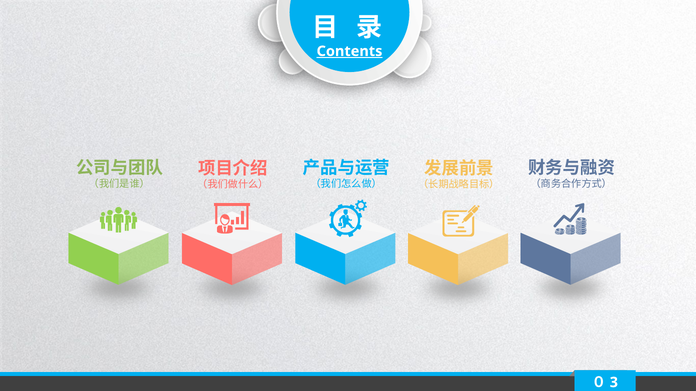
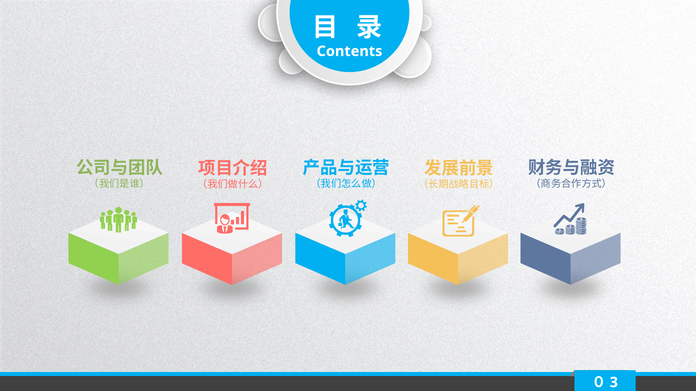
Contents underline: present -> none
